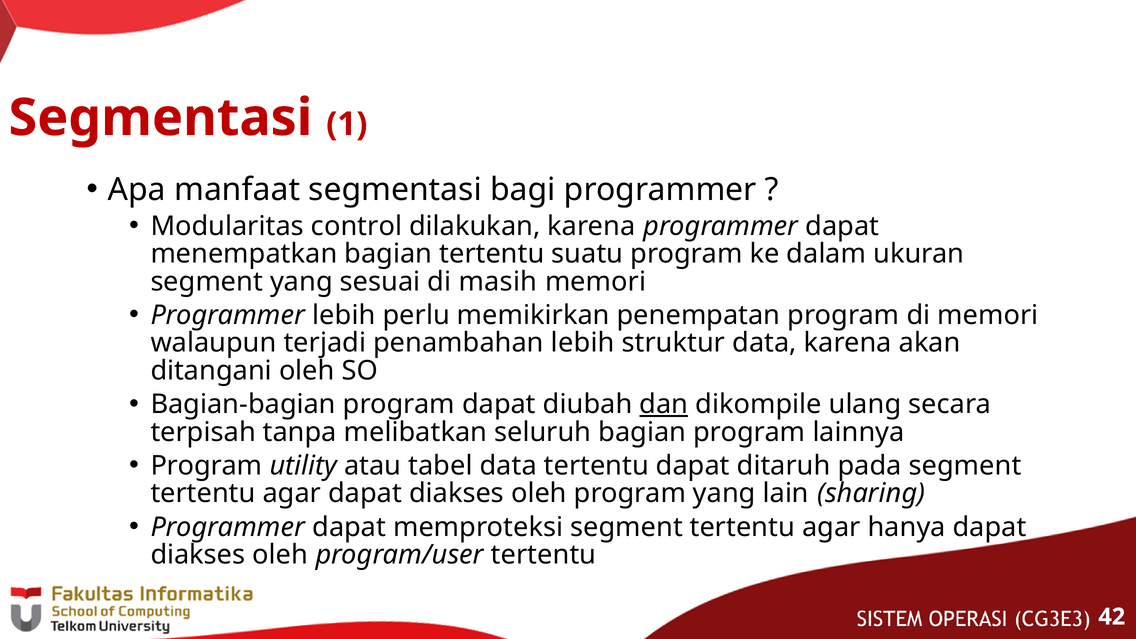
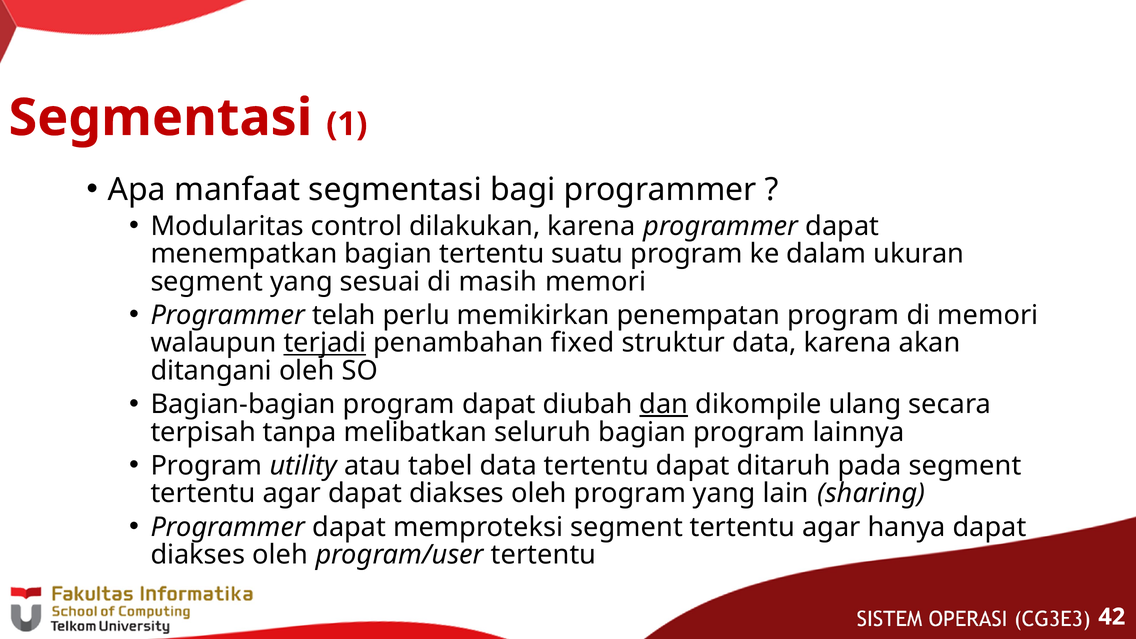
Programmer lebih: lebih -> telah
terjadi underline: none -> present
penambahan lebih: lebih -> fixed
